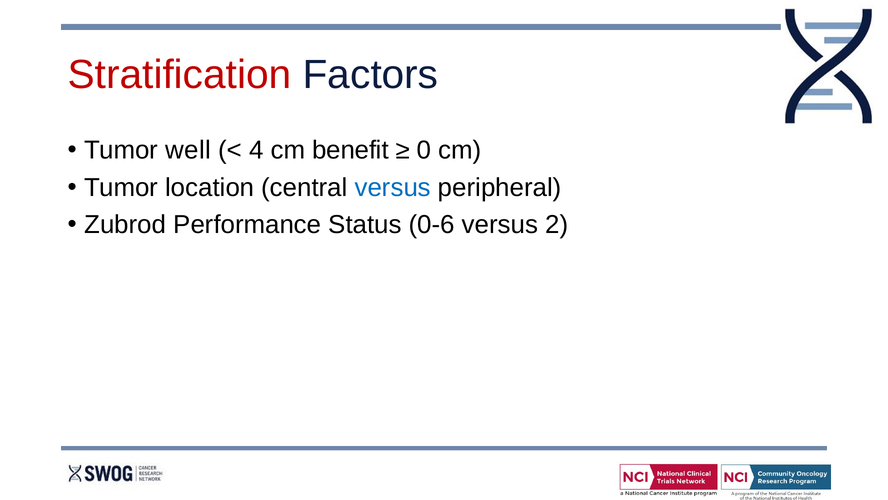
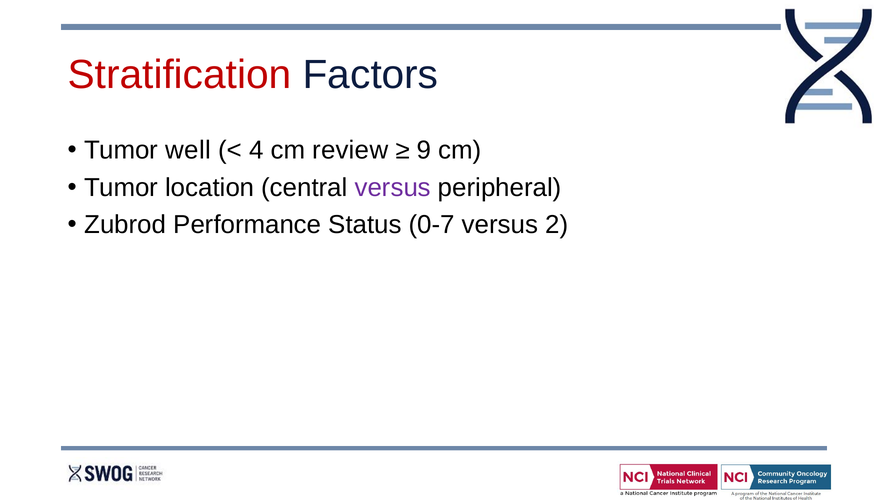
benefit: benefit -> review
0: 0 -> 9
versus at (393, 187) colour: blue -> purple
0-6: 0-6 -> 0-7
